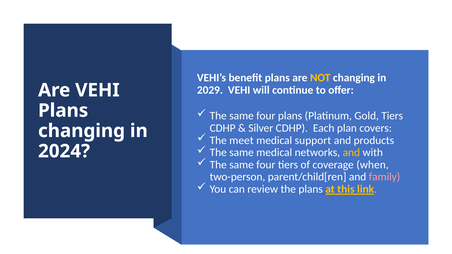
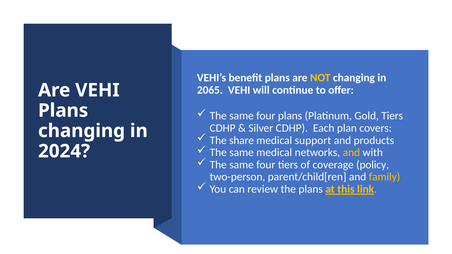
2029: 2029 -> 2065
meet: meet -> share
when: when -> policy
family colour: pink -> yellow
